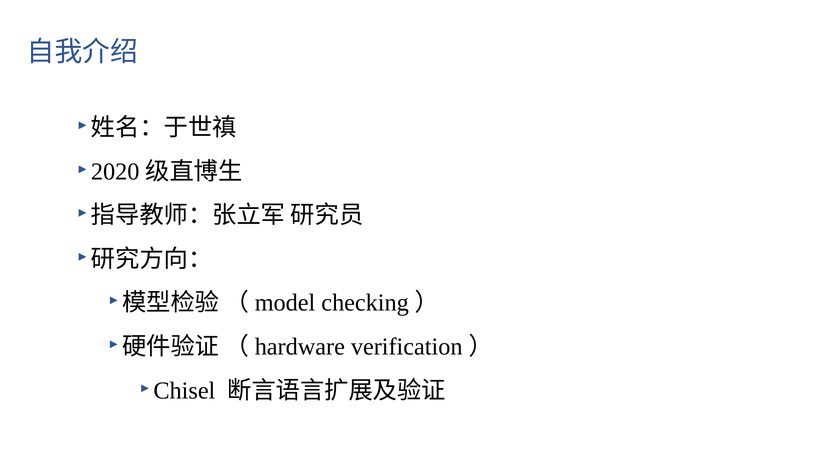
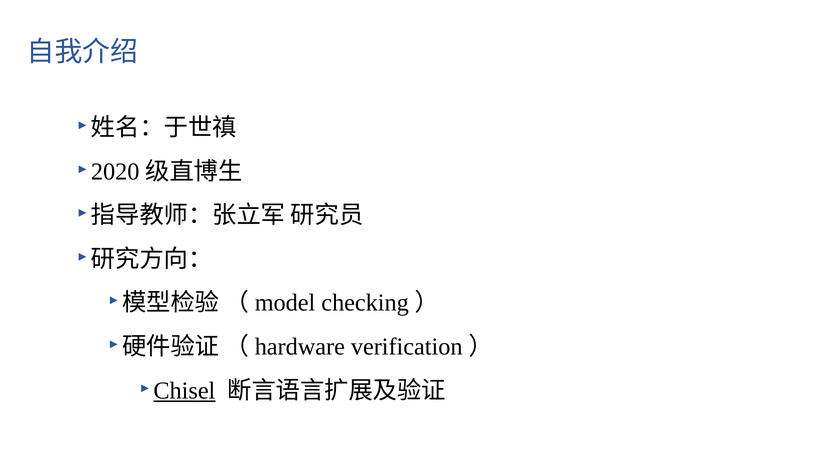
Chisel underline: none -> present
